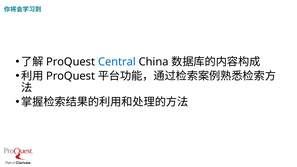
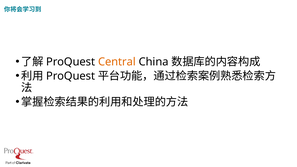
Central colour: blue -> orange
